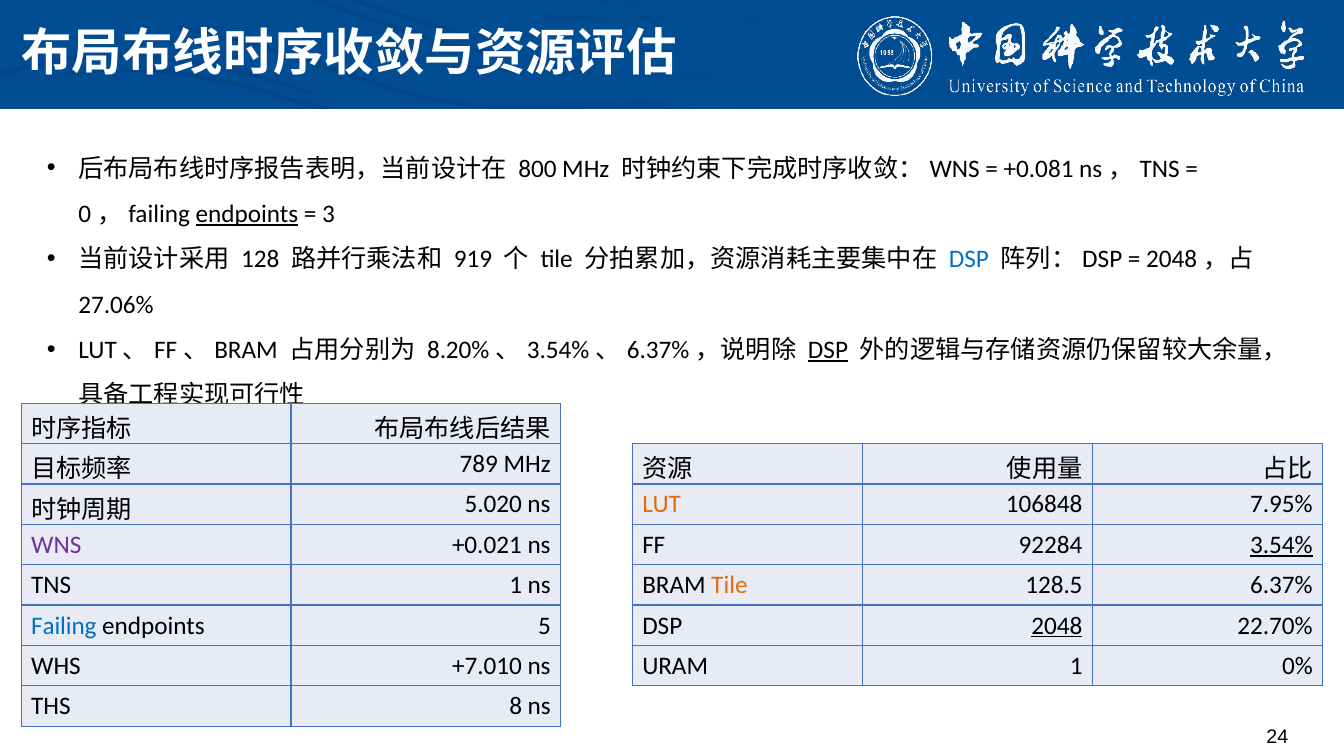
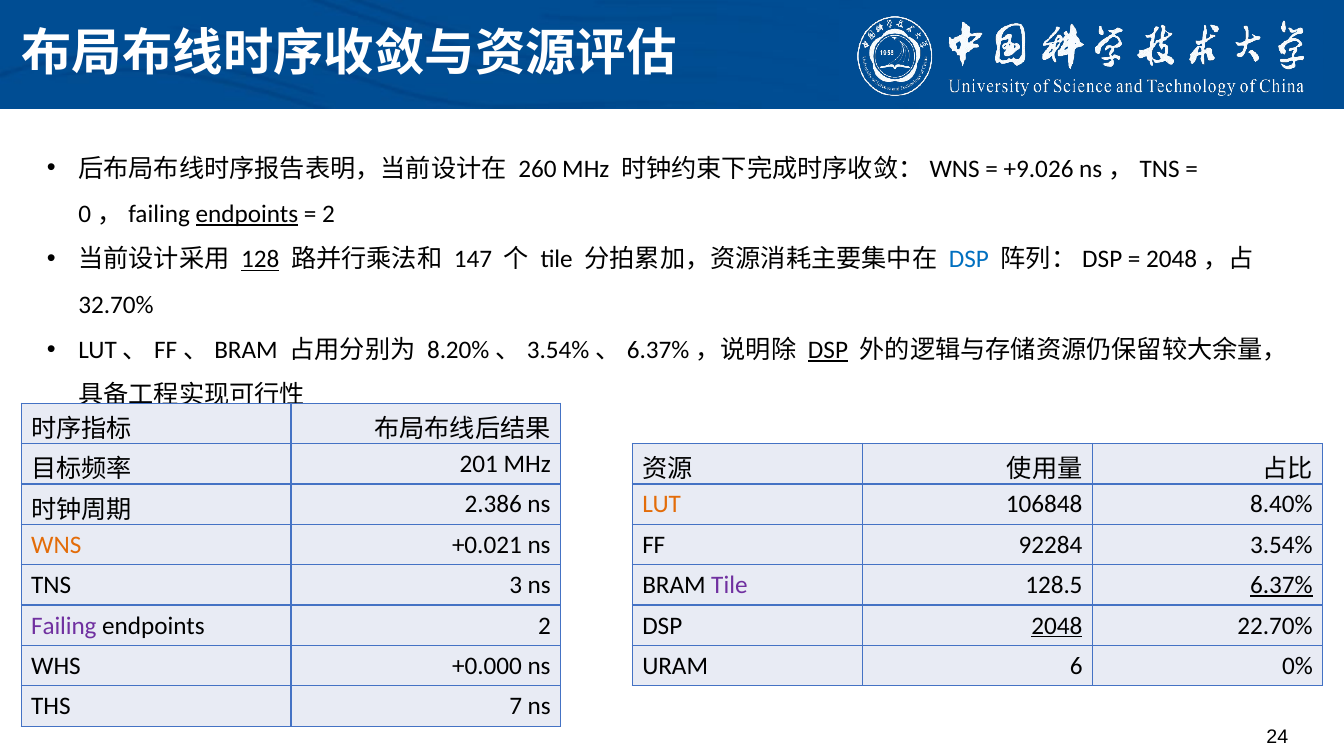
800: 800 -> 260
+0.081: +0.081 -> +9.026
3 at (328, 214): 3 -> 2
128 underline: none -> present
919: 919 -> 147
27.06%: 27.06% -> 32.70%
789: 789 -> 201
7.95%: 7.95% -> 8.40%
5.020: 5.020 -> 2.386
3.54% underline: present -> none
WNS colour: purple -> orange
TNS 1: 1 -> 3
Tile at (729, 585) colour: orange -> purple
6.37% underline: none -> present
Failing colour: blue -> purple
endpoints 5: 5 -> 2
+7.010: +7.010 -> +0.000
URAM 1: 1 -> 6
8: 8 -> 7
